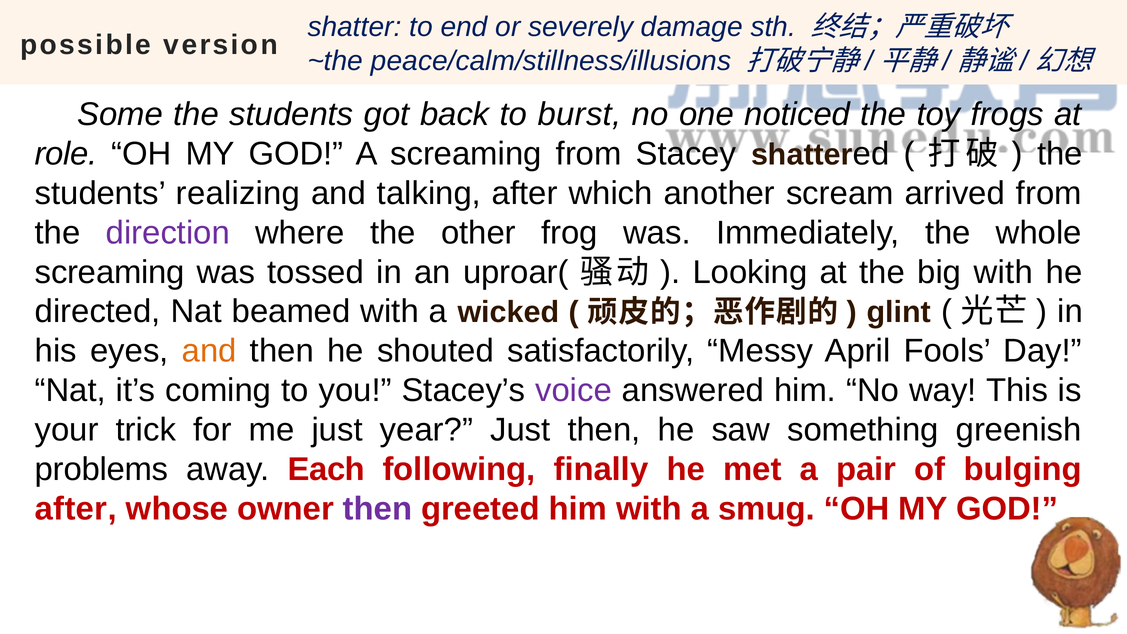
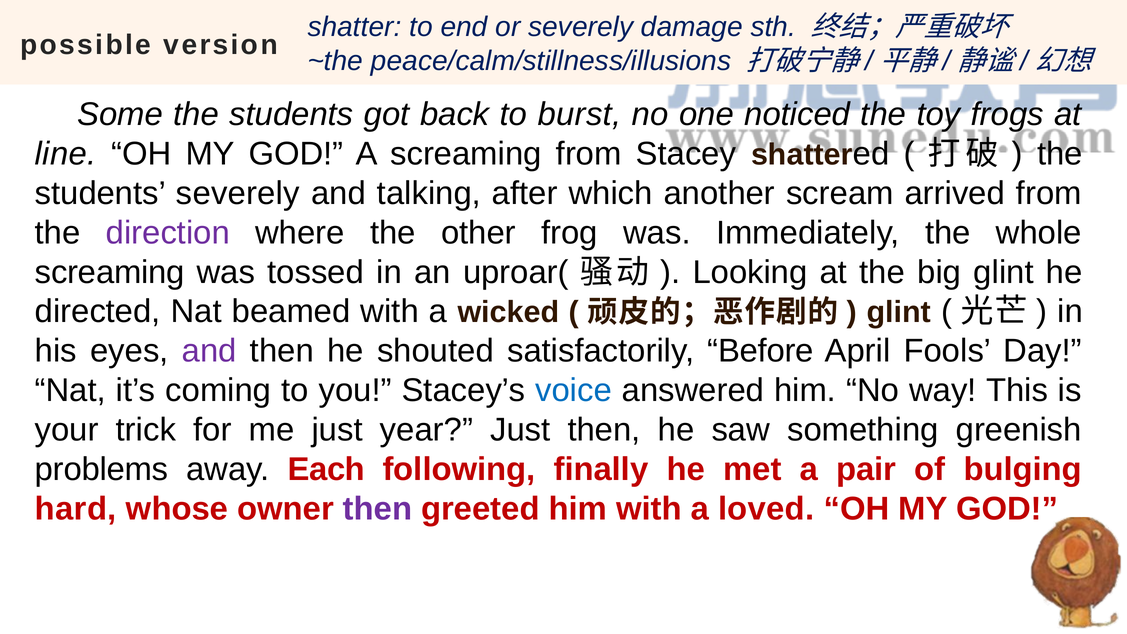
role: role -> line
students realizing: realizing -> severely
big with: with -> glint
and at (209, 351) colour: orange -> purple
Messy: Messy -> Before
voice colour: purple -> blue
after at (76, 509): after -> hard
smug: smug -> loved
